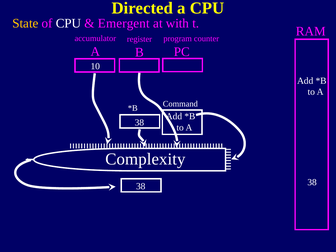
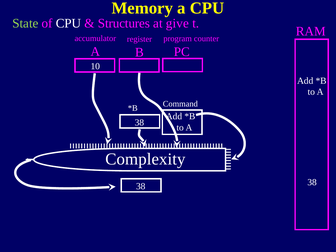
Directed: Directed -> Memory
State colour: yellow -> light green
Emergent: Emergent -> Structures
with: with -> give
